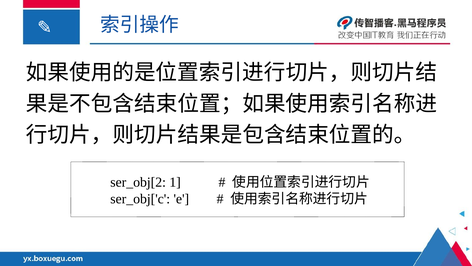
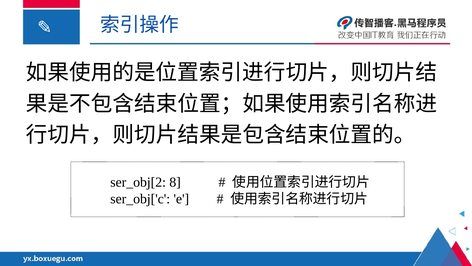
1: 1 -> 8
